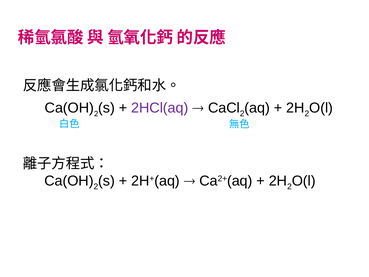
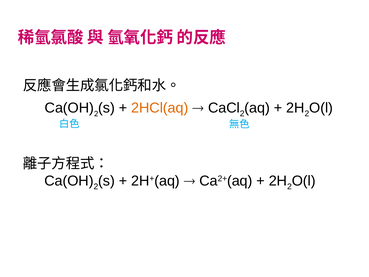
2HCl(aq colour: purple -> orange
